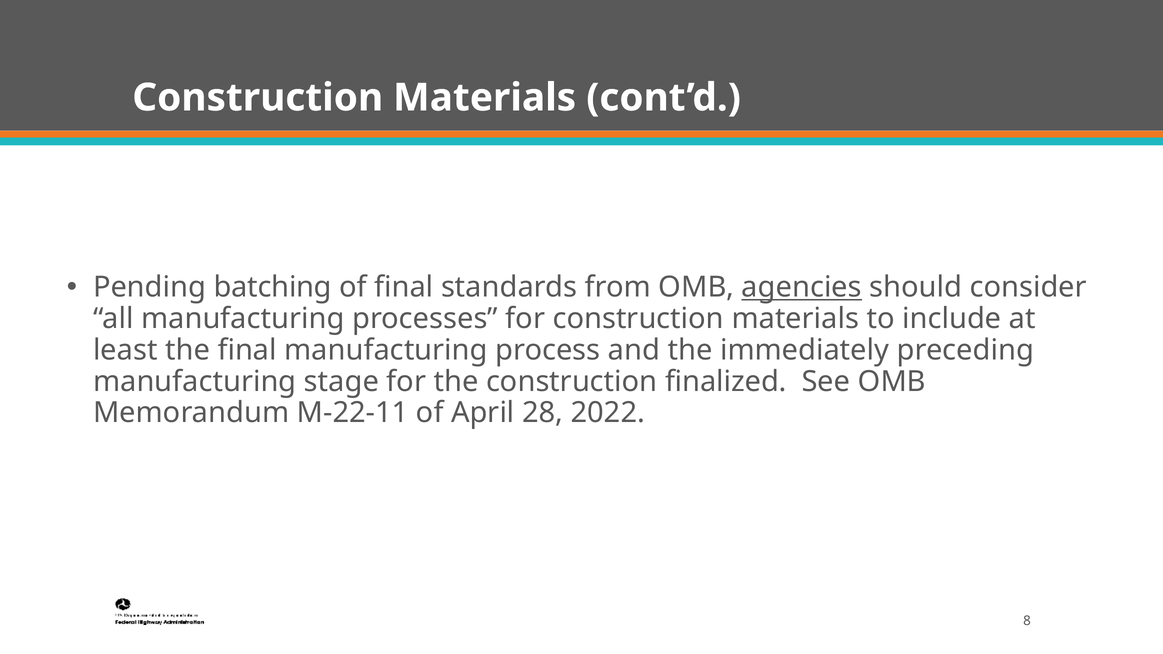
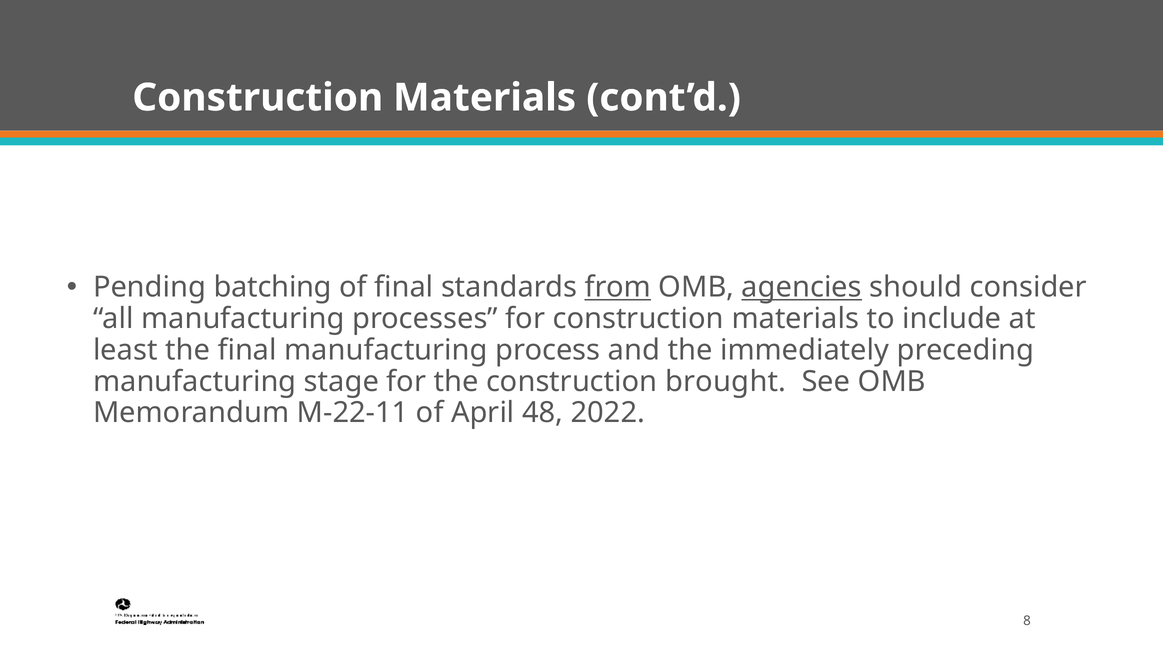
from underline: none -> present
finalized: finalized -> brought
28: 28 -> 48
